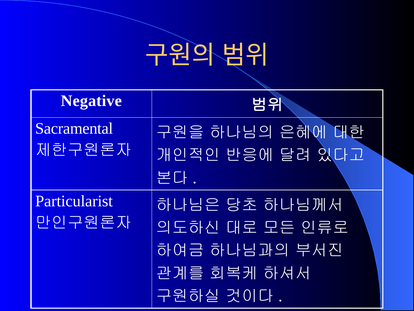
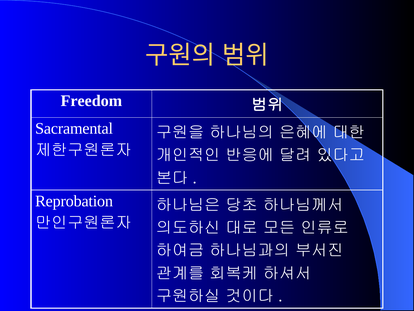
Negative: Negative -> Freedom
Particularist: Particularist -> Reprobation
